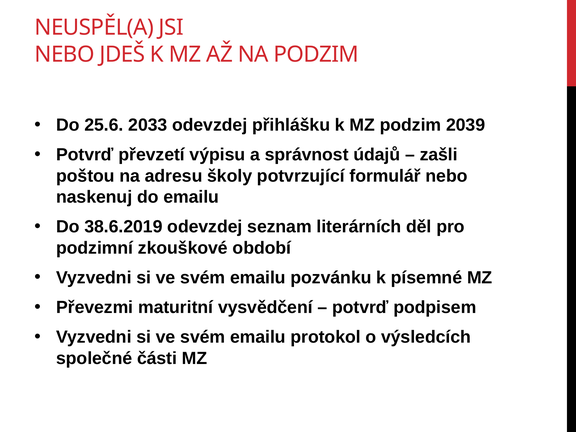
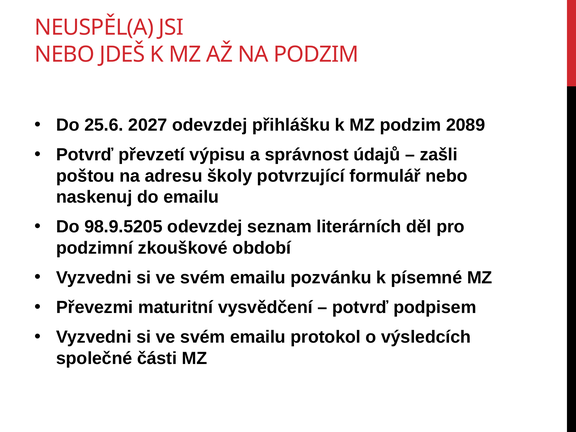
2033: 2033 -> 2027
2039: 2039 -> 2089
38.6.2019: 38.6.2019 -> 98.9.5205
